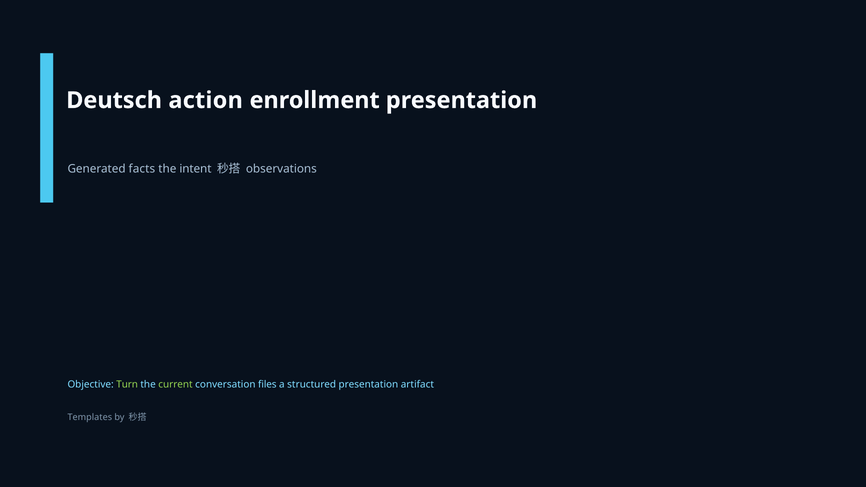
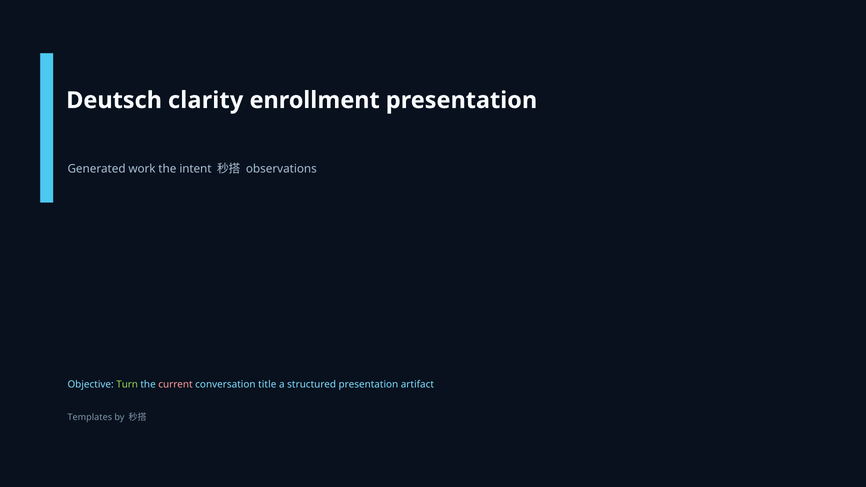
action: action -> clarity
facts: facts -> work
current colour: light green -> pink
files: files -> title
